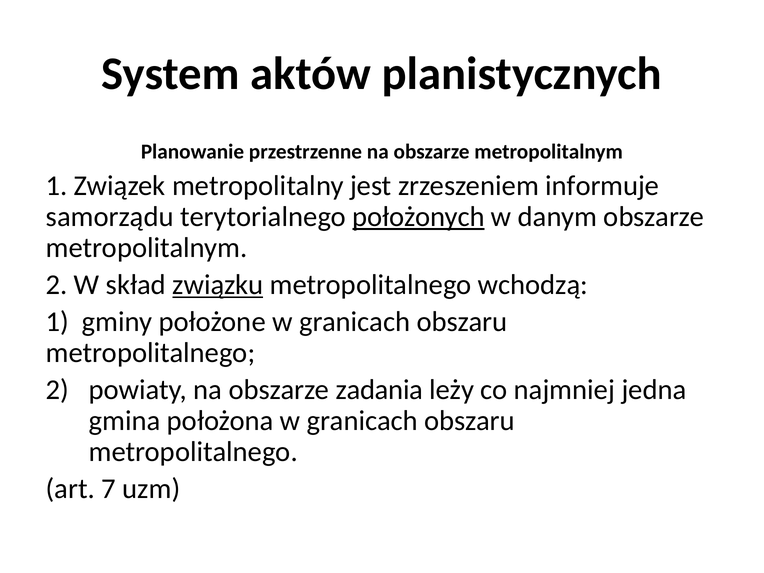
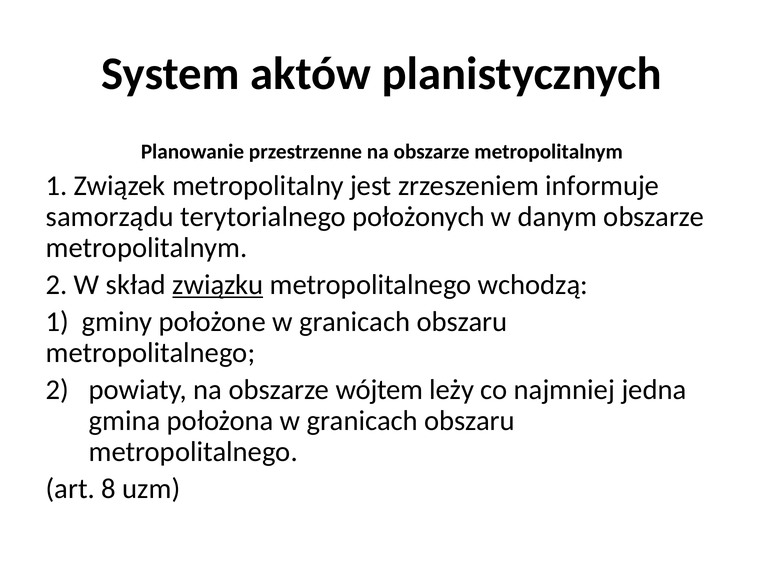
położonych underline: present -> none
zadania: zadania -> wójtem
7: 7 -> 8
